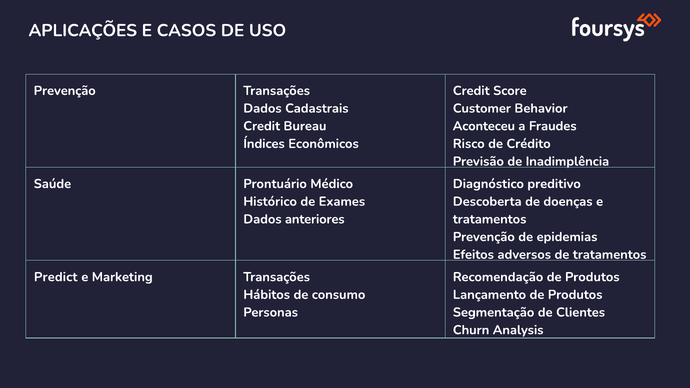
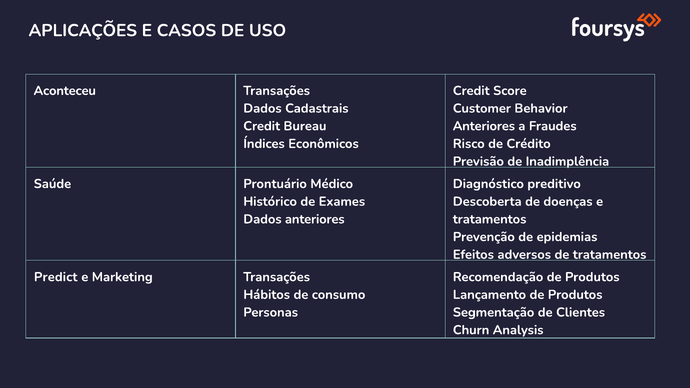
Prevenção at (65, 91): Prevenção -> Aconteceu
Aconteceu at (484, 126): Aconteceu -> Anteriores
